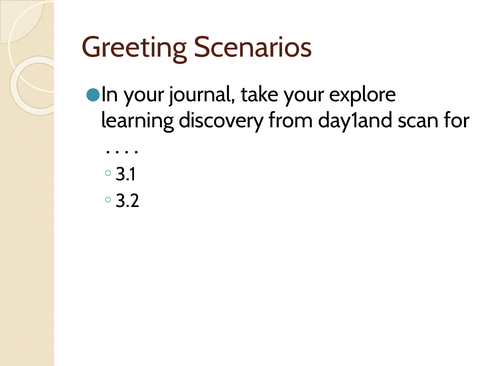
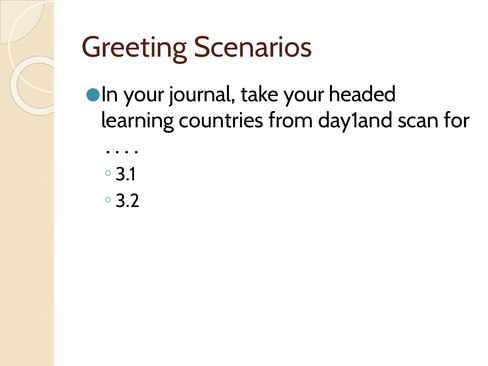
explore: explore -> headed
discovery: discovery -> countries
